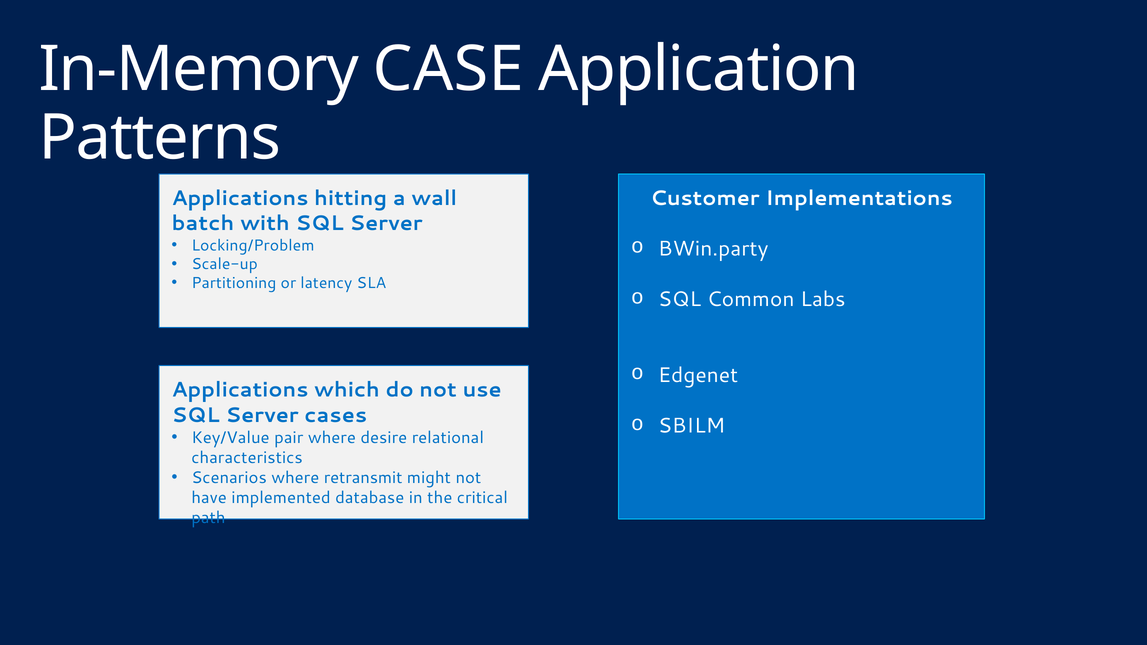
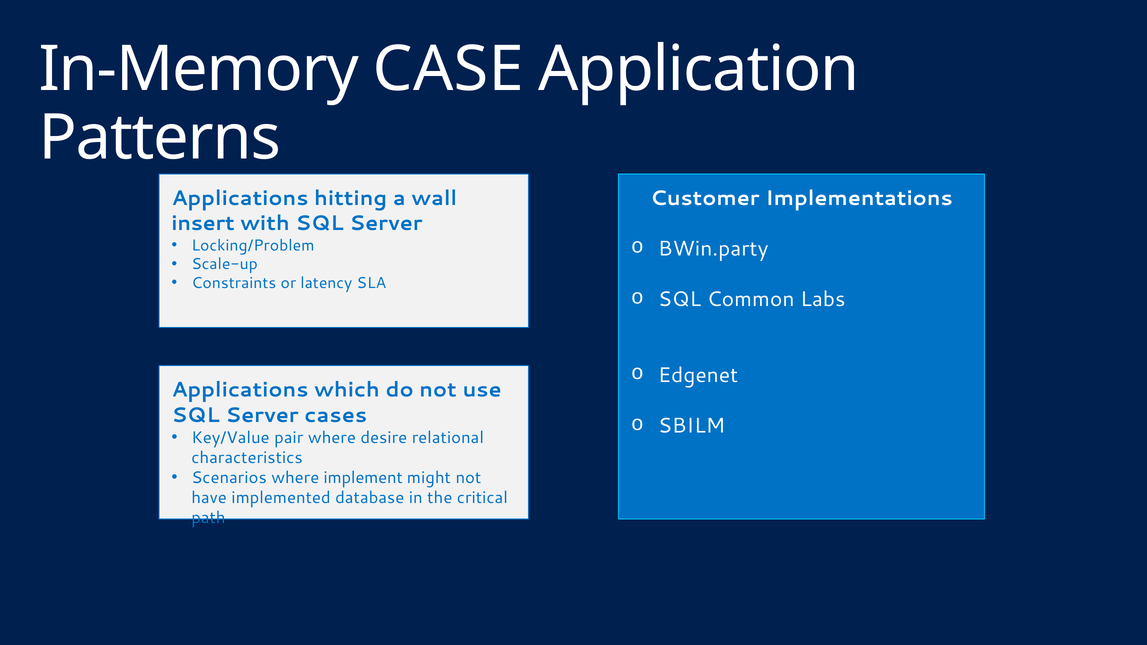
batch: batch -> insert
Partitioning: Partitioning -> Constraints
retransmit: retransmit -> implement
